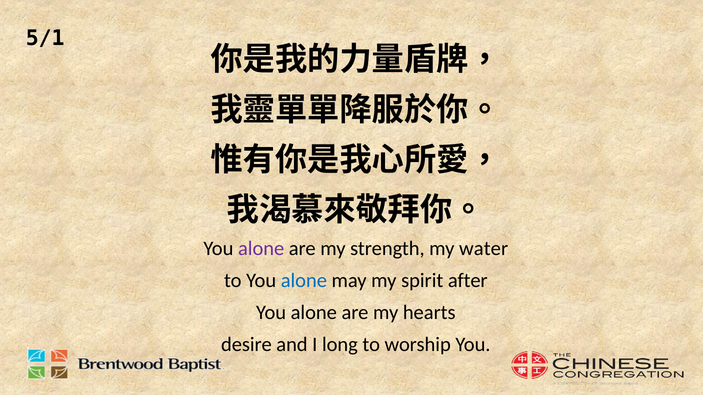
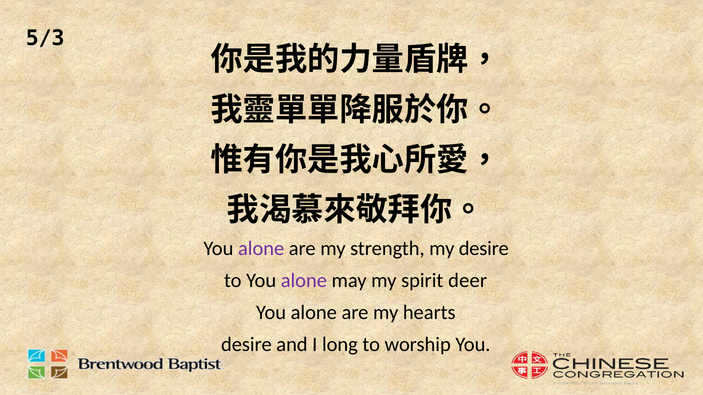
5/1: 5/1 -> 5/3
my water: water -> desire
alone at (304, 281) colour: blue -> purple
after: after -> deer
